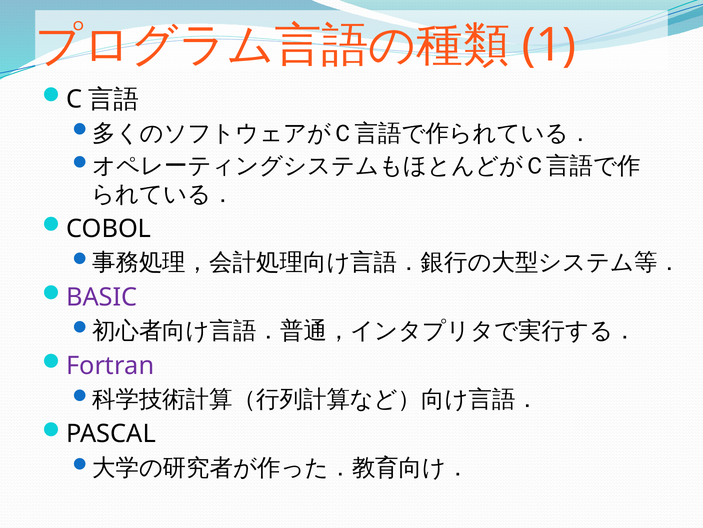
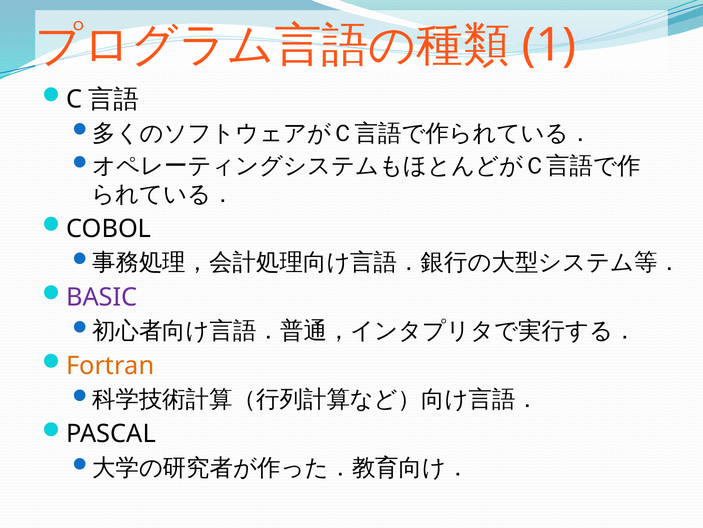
Fortran colour: purple -> orange
